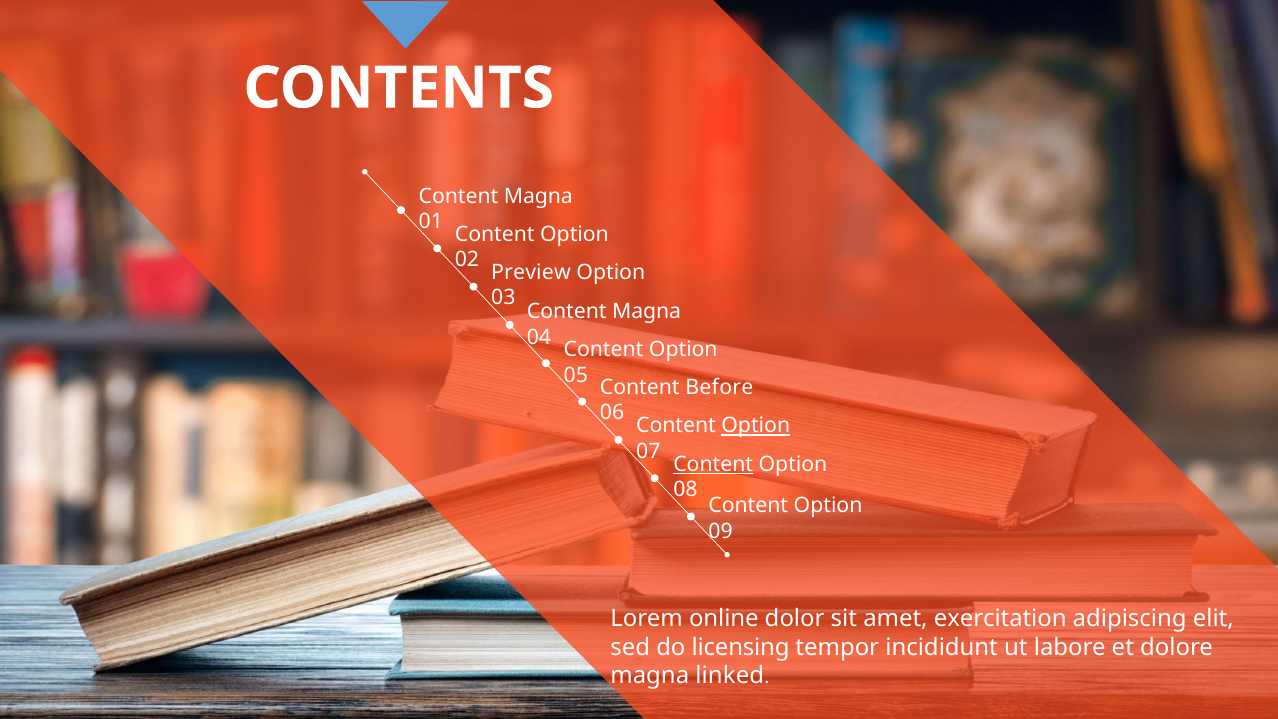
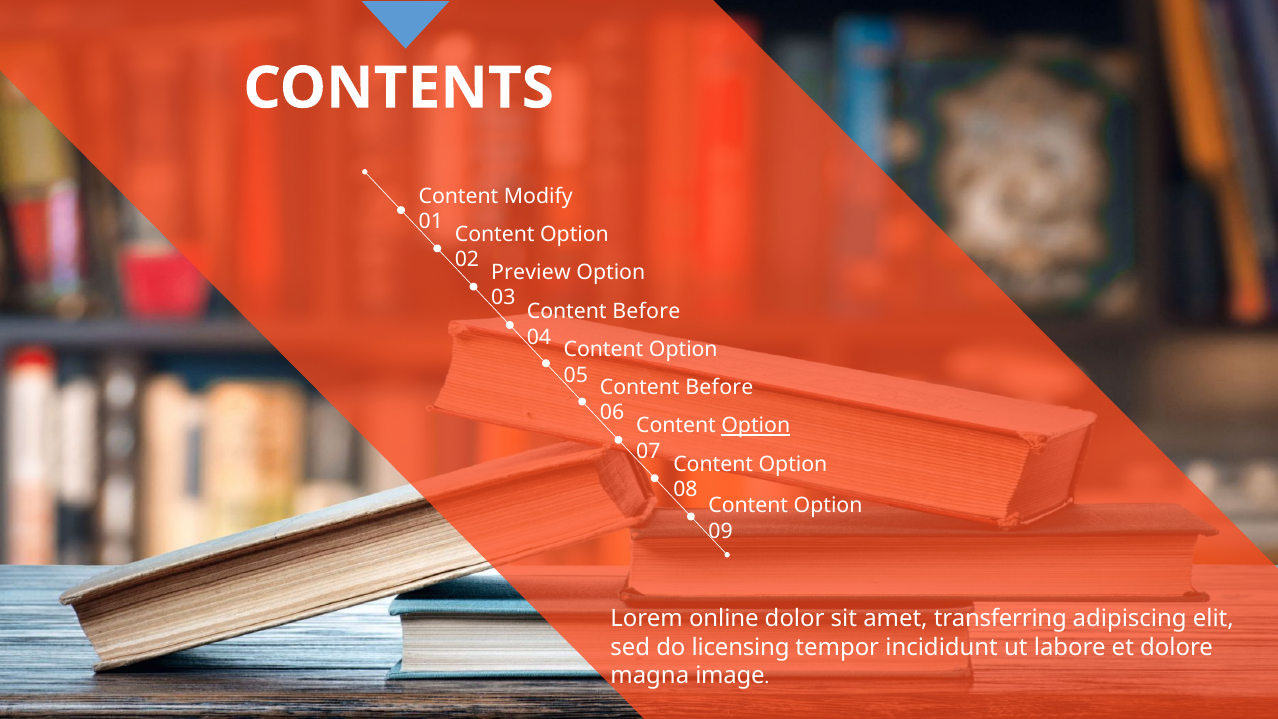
Magna at (538, 196): Magna -> Modify
Magna at (647, 312): Magna -> Before
Content at (713, 464) underline: present -> none
exercitation: exercitation -> transferring
linked: linked -> image
